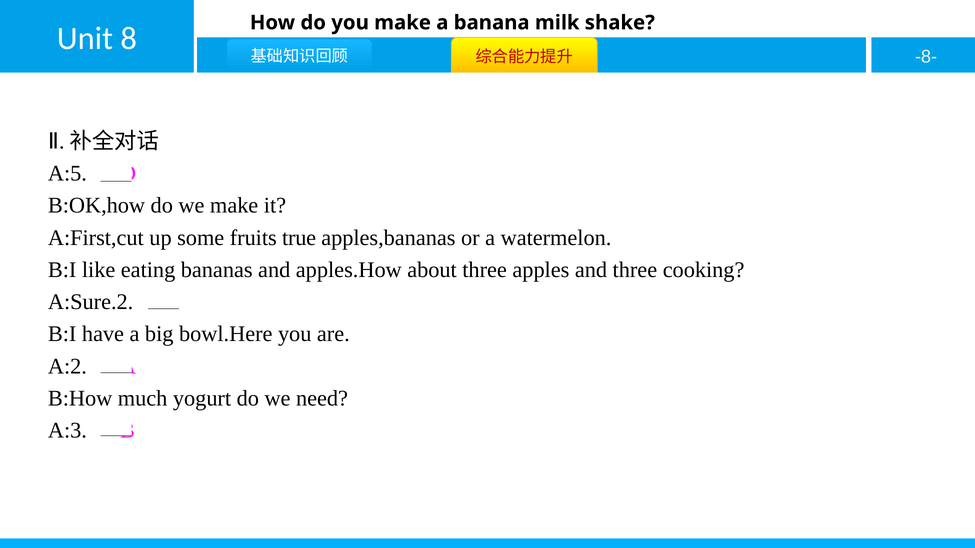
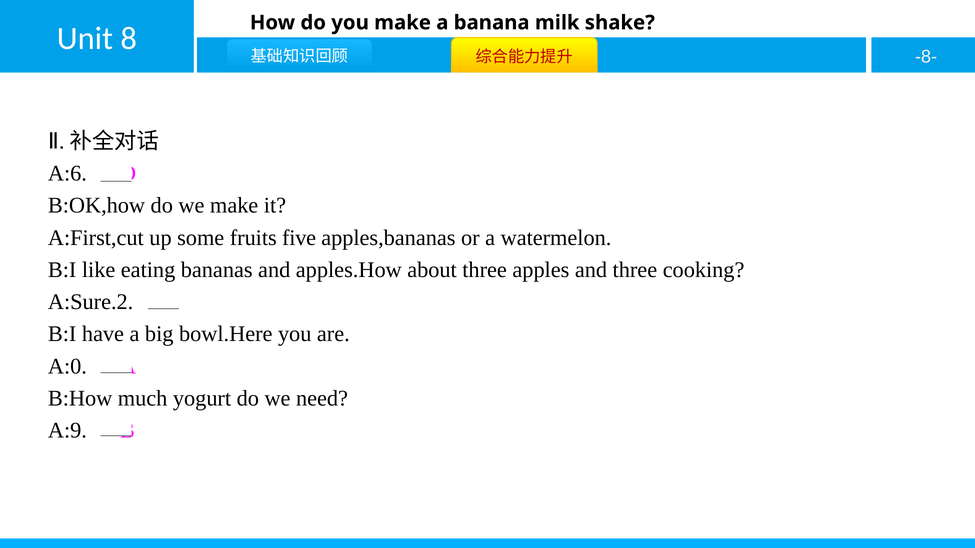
A:5: A:5 -> A:6
true: true -> five
A:2: A:2 -> A:0
A:3: A:3 -> A:9
